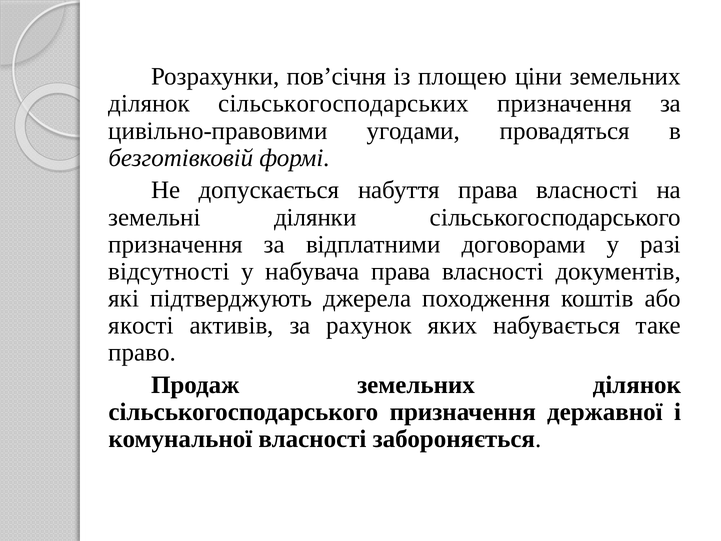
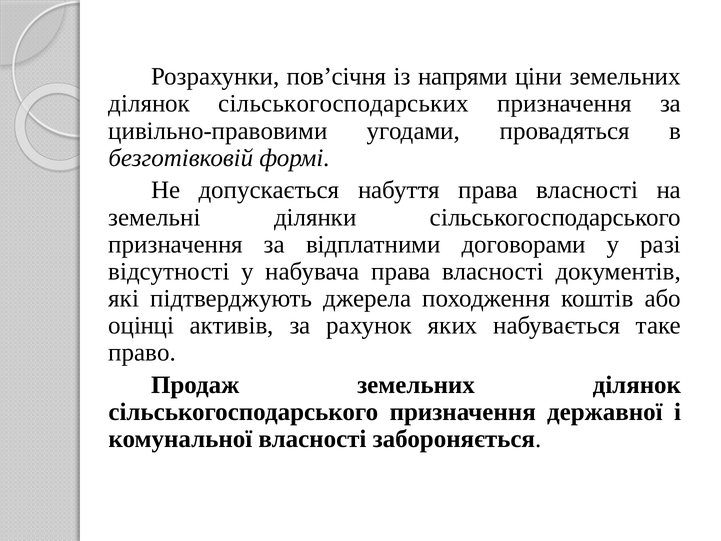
площею: площею -> напрями
якості: якості -> оцінці
